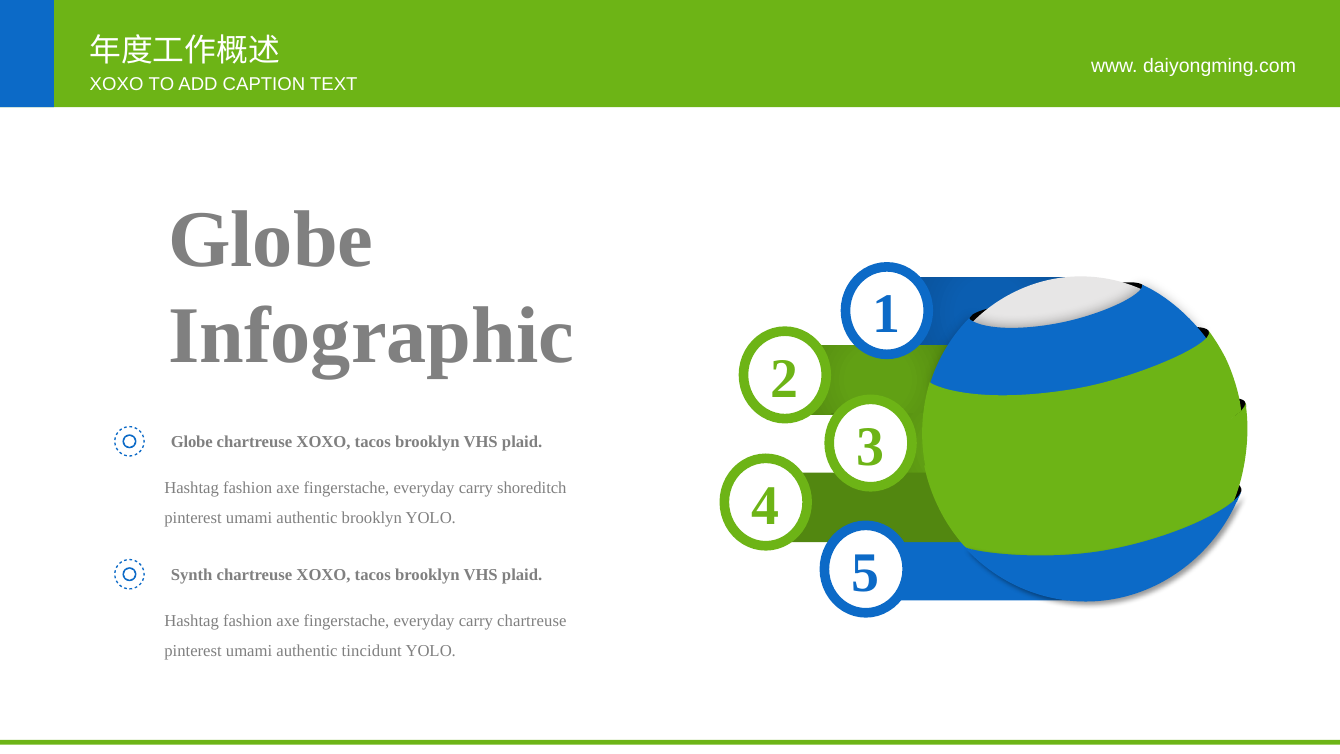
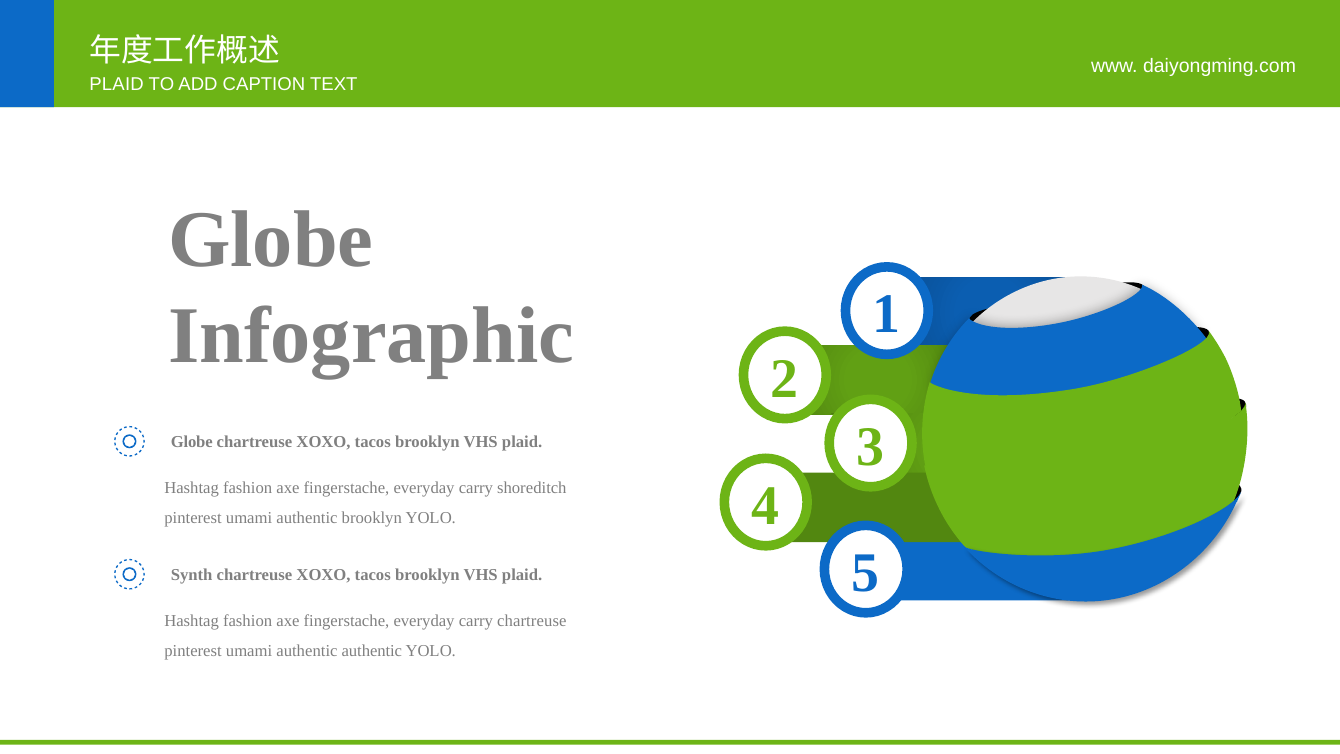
XOXO at (117, 85): XOXO -> PLAID
authentic tincidunt: tincidunt -> authentic
